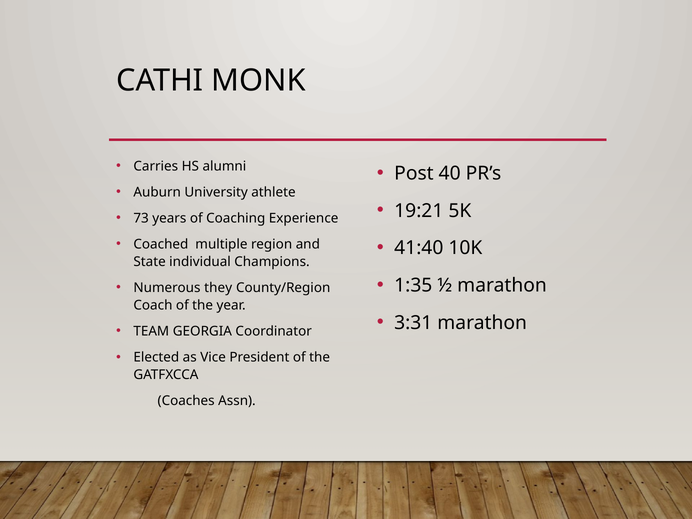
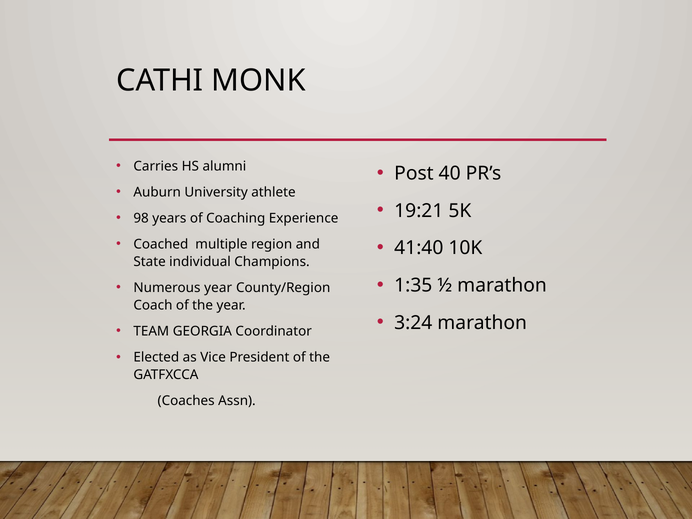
73: 73 -> 98
Numerous they: they -> year
3:31: 3:31 -> 3:24
